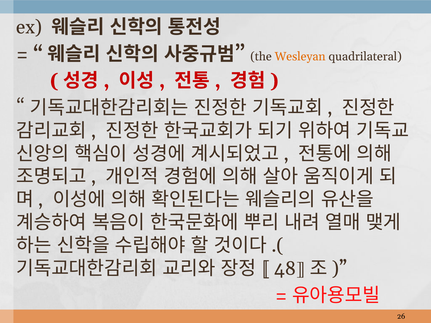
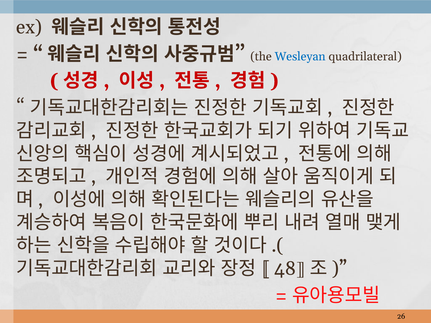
Wesleyan colour: orange -> blue
